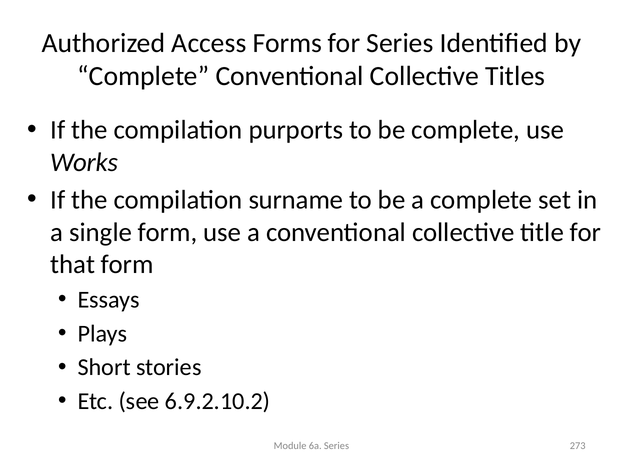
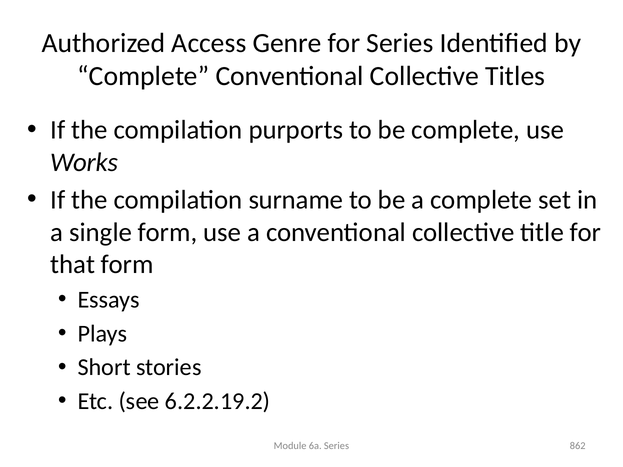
Forms: Forms -> Genre
6.9.2.10.2: 6.9.2.10.2 -> 6.2.2.19.2
273: 273 -> 862
